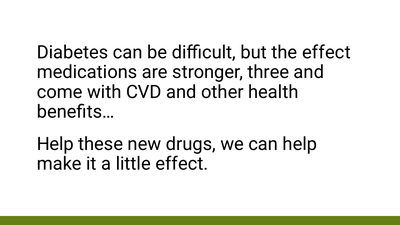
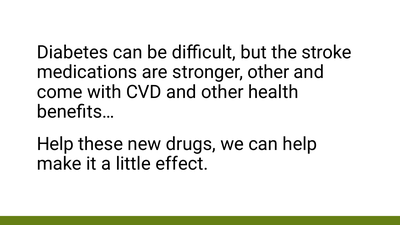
the effect: effect -> stroke
stronger three: three -> other
